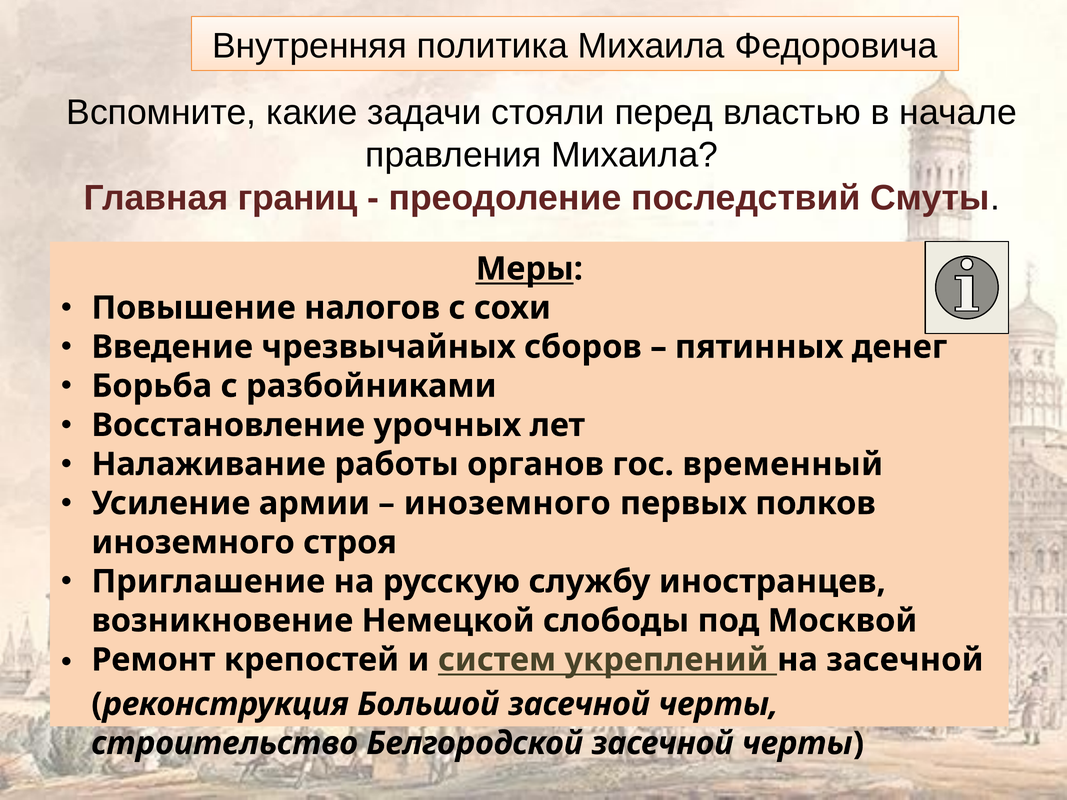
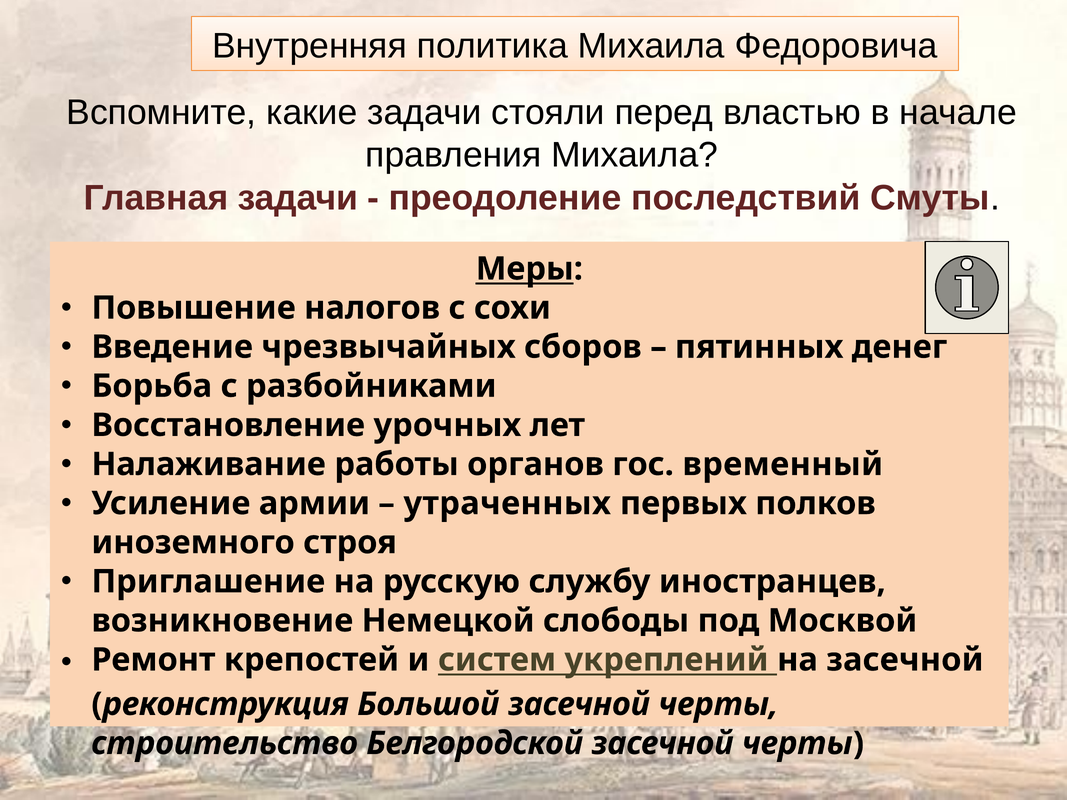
Главная границ: границ -> задачи
иноземного at (507, 504): иноземного -> утраченных
